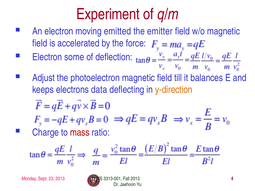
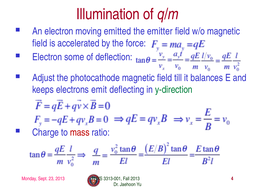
Experiment: Experiment -> Illumination
photoelectron: photoelectron -> photocathode
data: data -> emit
y-direction colour: orange -> green
